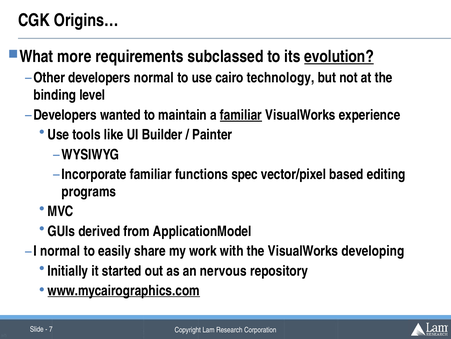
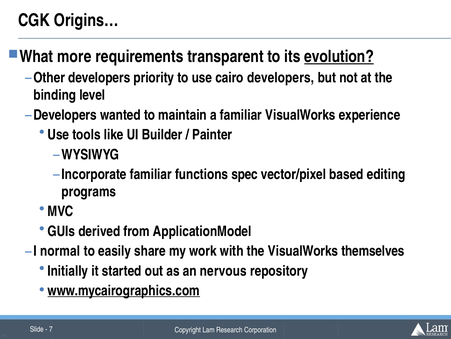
subclassed: subclassed -> transparent
developers normal: normal -> priority
cairo technology: technology -> developers
familiar at (241, 115) underline: present -> none
developing: developing -> themselves
